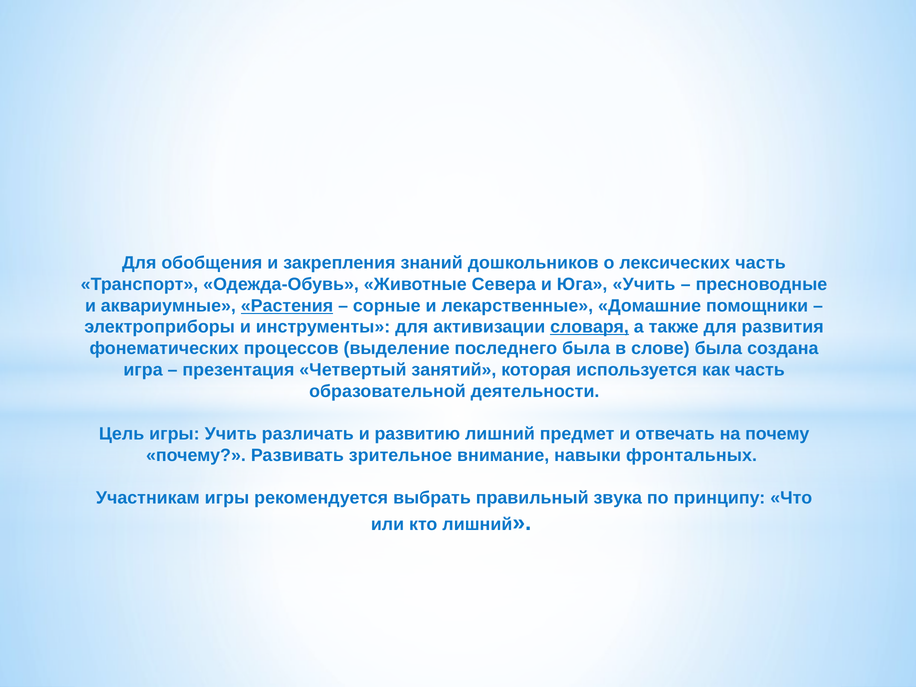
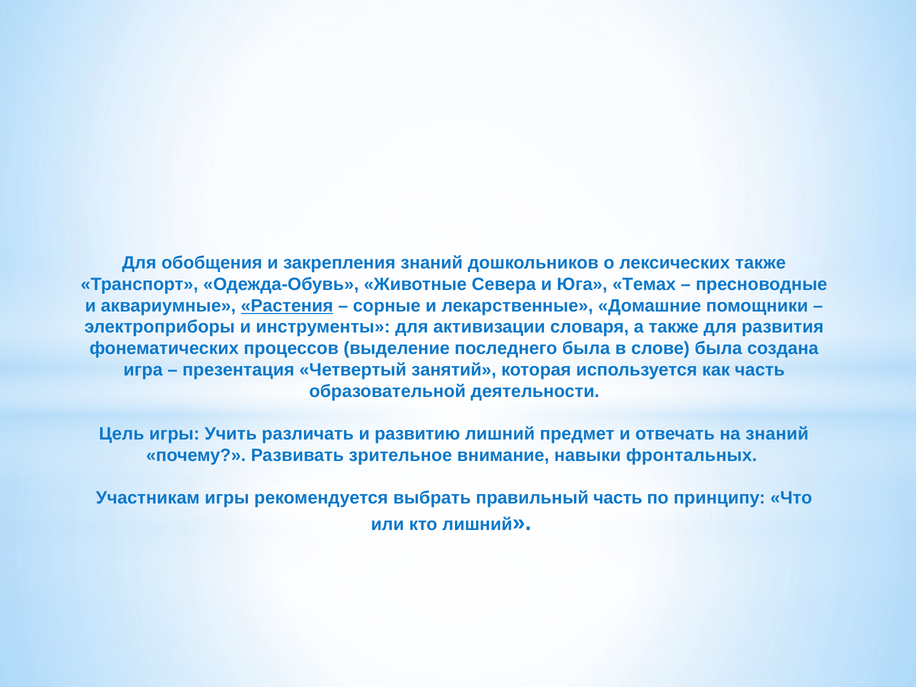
лексических часть: часть -> также
Юга Учить: Учить -> Темах
словаря underline: present -> none
на почему: почему -> знаний
правильный звука: звука -> часть
